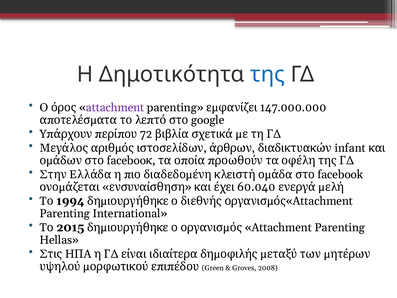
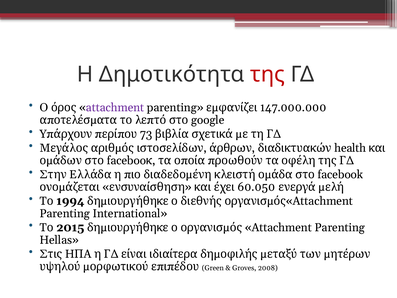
της colour: blue -> red
72: 72 -> 73
infant: infant -> health
60.040: 60.040 -> 60.050
